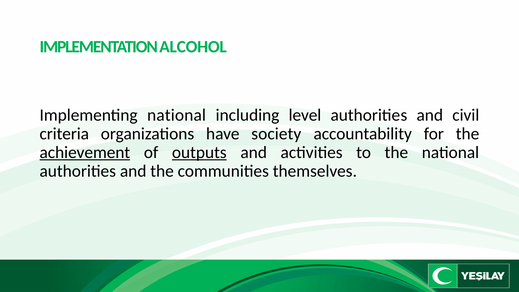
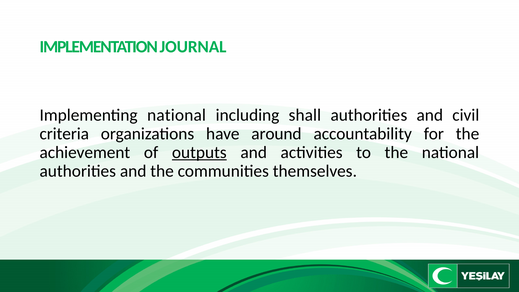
ALCOHOL: ALCOHOL -> JOURNAL
level: level -> shall
society: society -> around
achievement underline: present -> none
